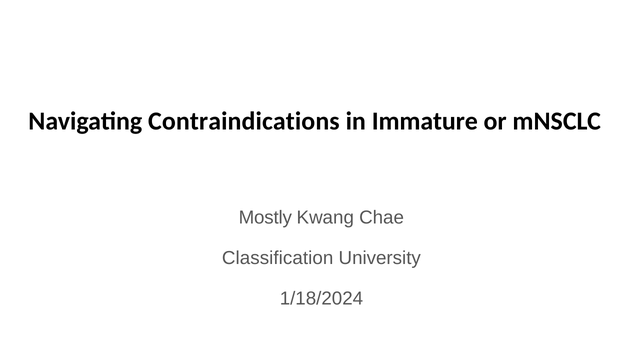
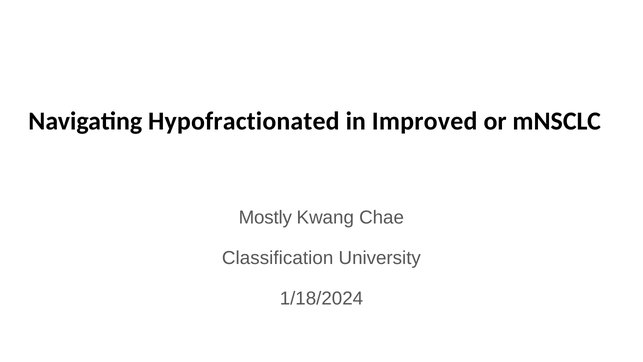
Contraindications: Contraindications -> Hypofractionated
Immature: Immature -> Improved
